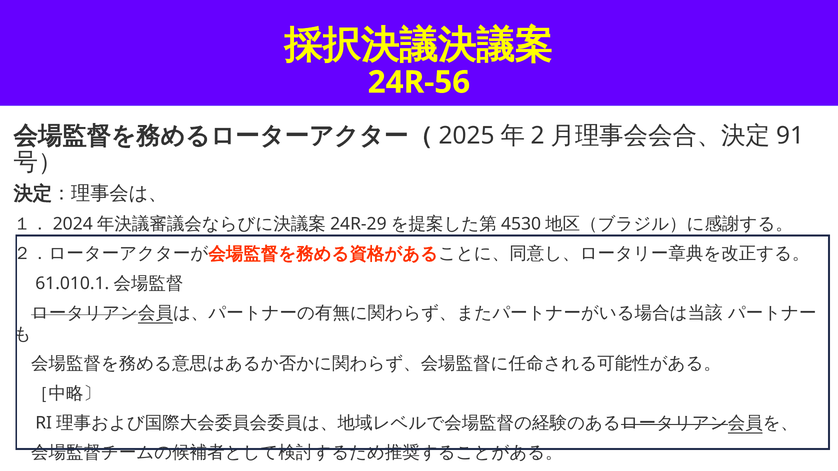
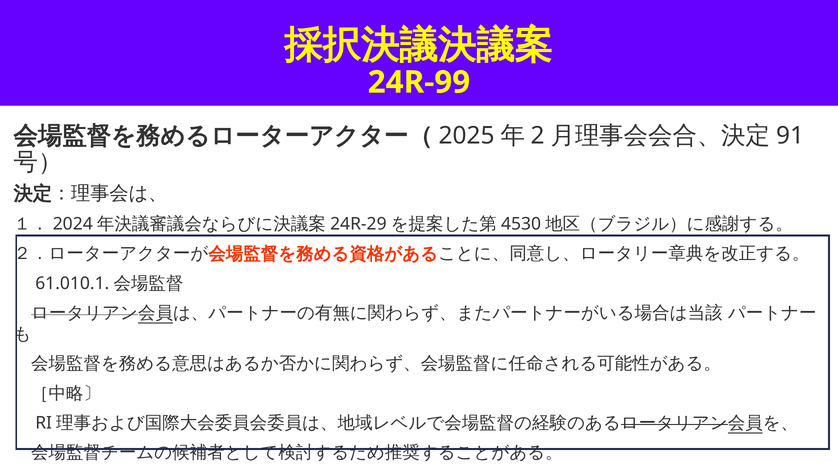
24R-56: 24R-56 -> 24R-99
